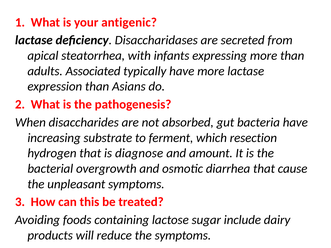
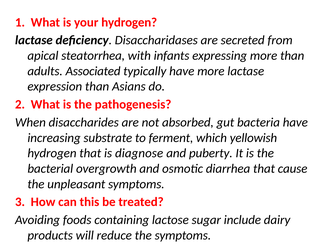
your antigenic: antigenic -> hydrogen
resection: resection -> yellowish
amount: amount -> puberty
